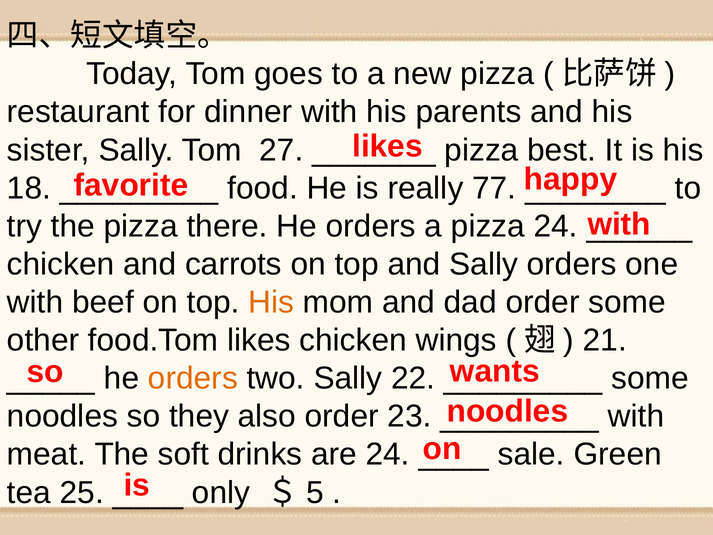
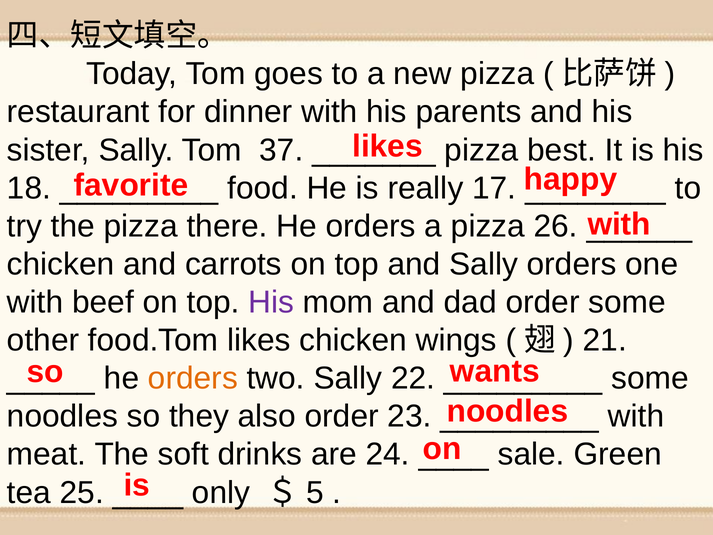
27: 27 -> 37
77: 77 -> 17
pizza 24: 24 -> 26
His at (271, 302) colour: orange -> purple
